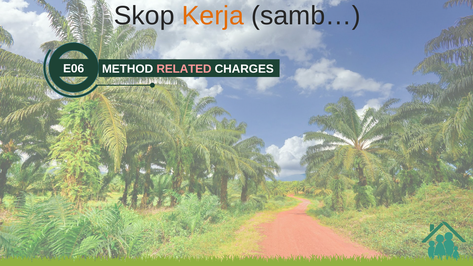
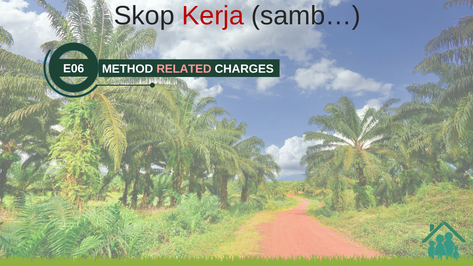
Kerja colour: orange -> red
